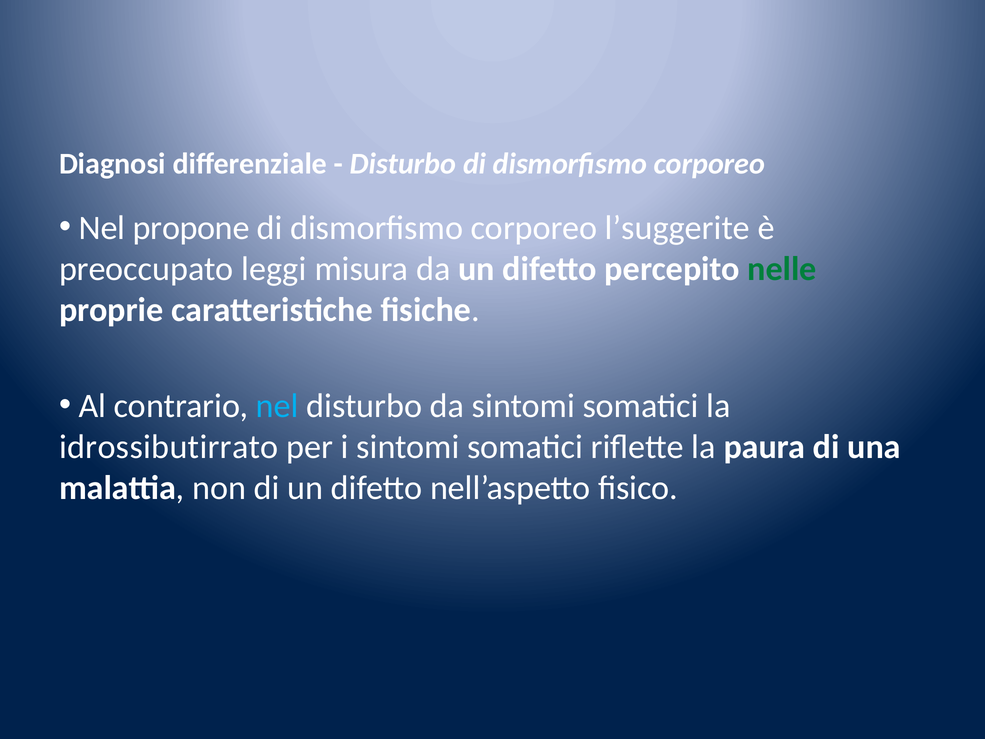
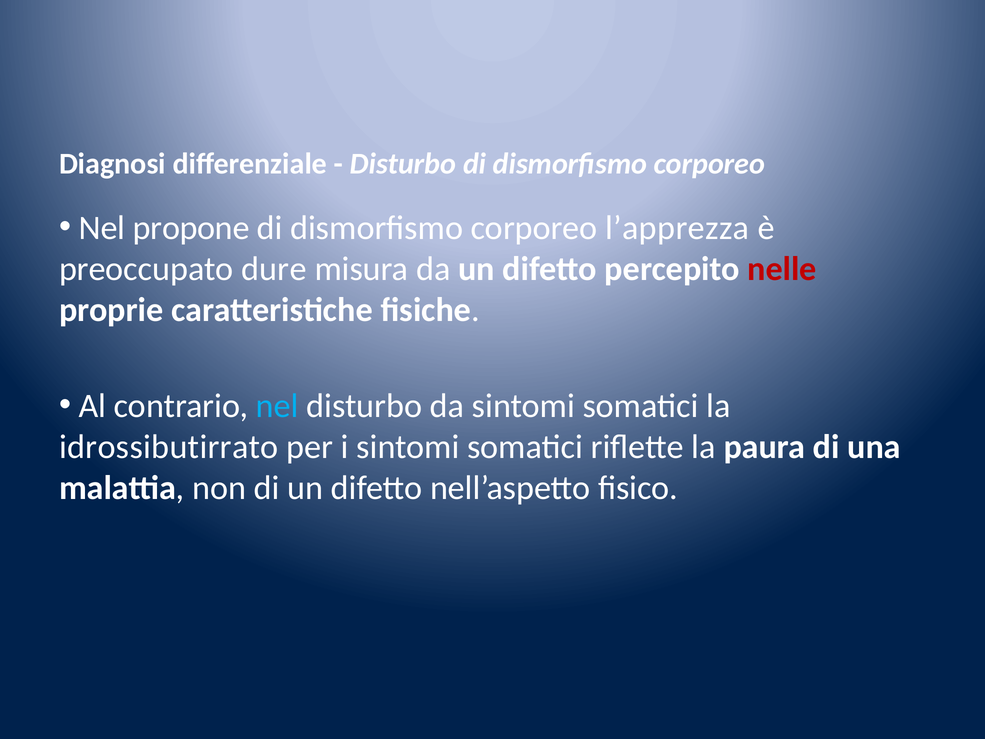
l’suggerite: l’suggerite -> l’apprezza
leggi: leggi -> dure
nelle colour: green -> red
